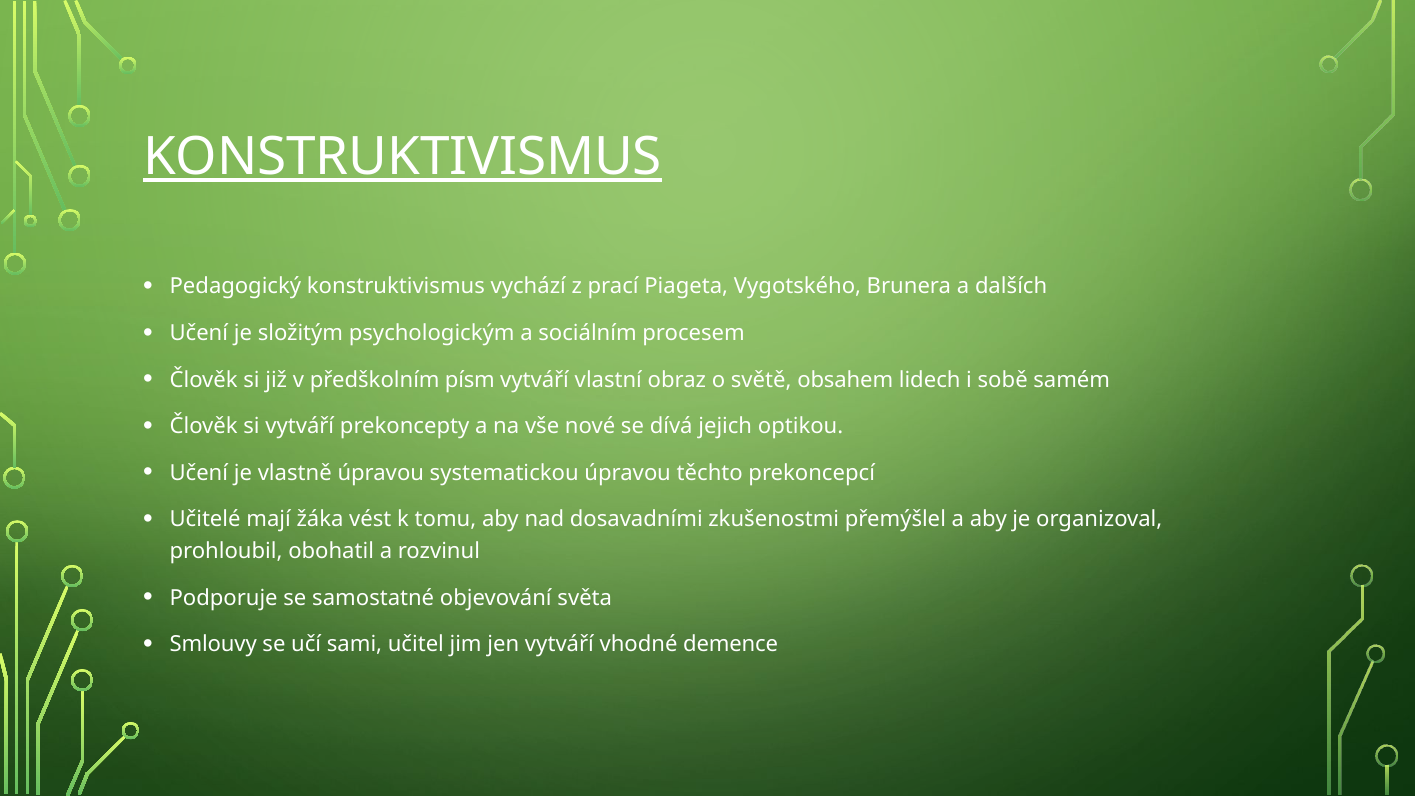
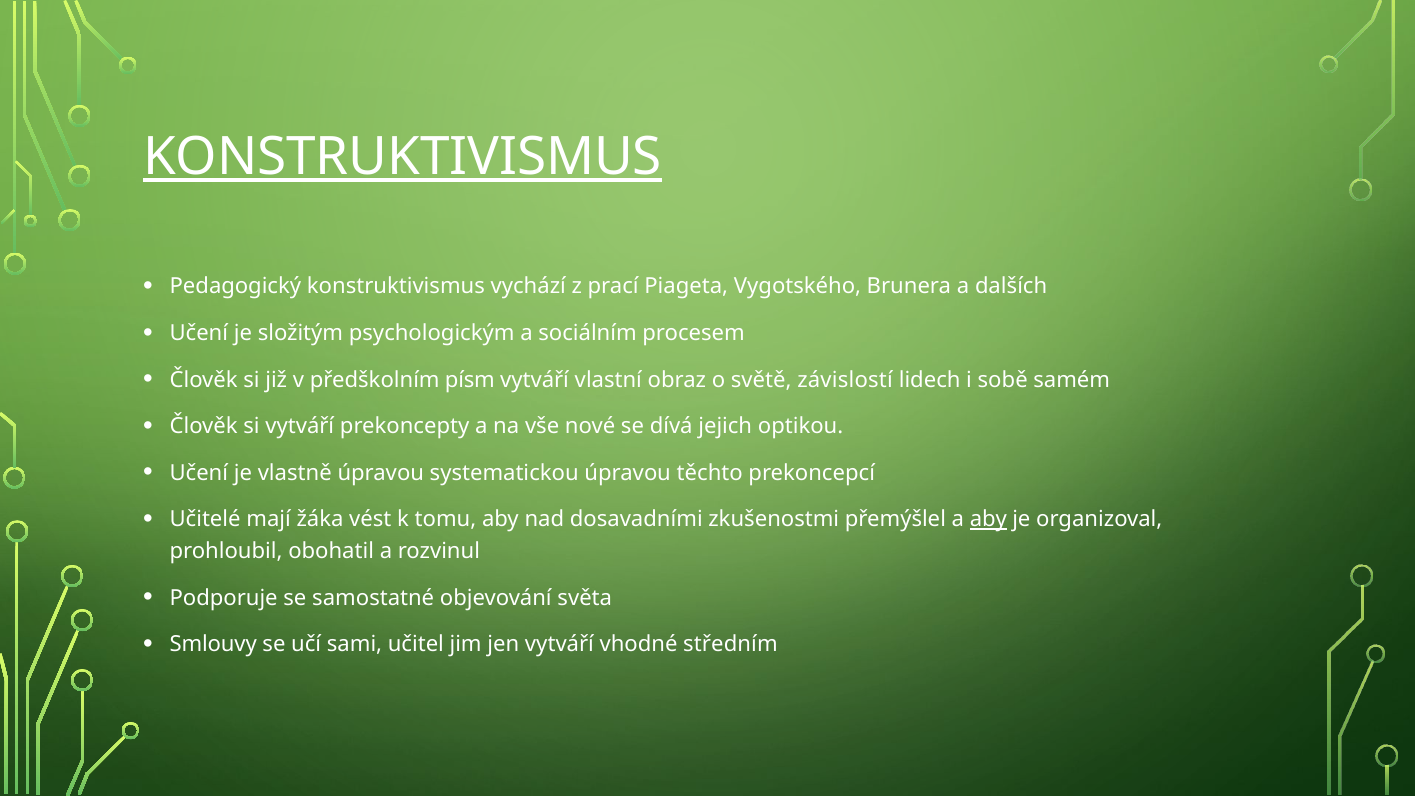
obsahem: obsahem -> závislostí
aby at (988, 519) underline: none -> present
demence: demence -> středním
